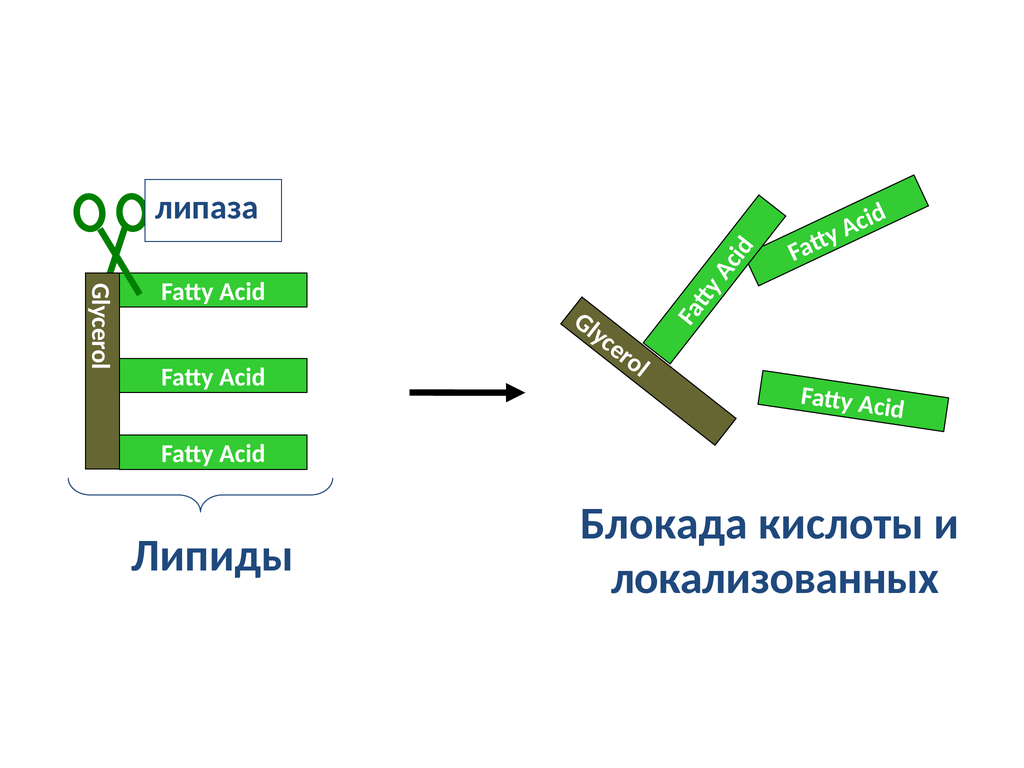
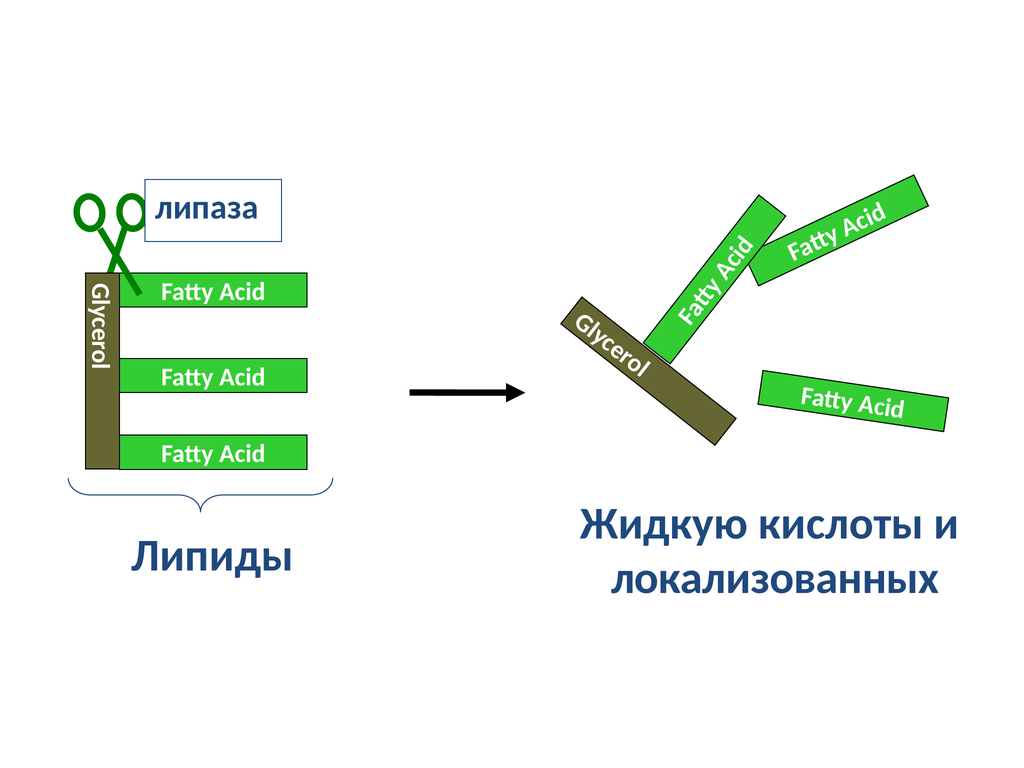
Блокада: Блокада -> Жидкую
